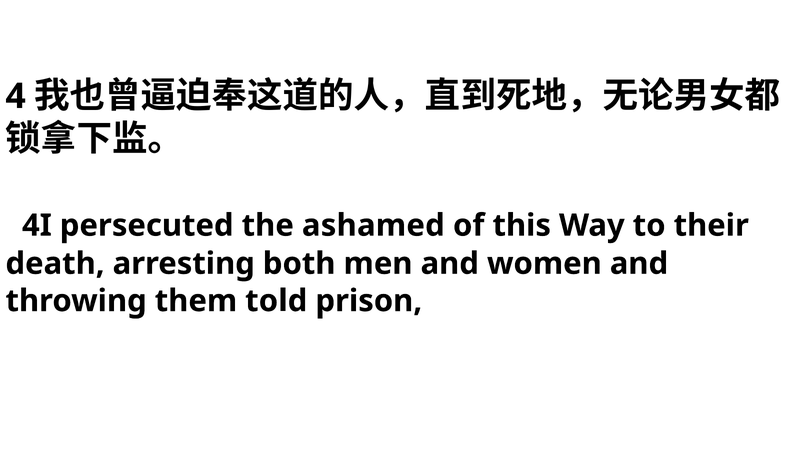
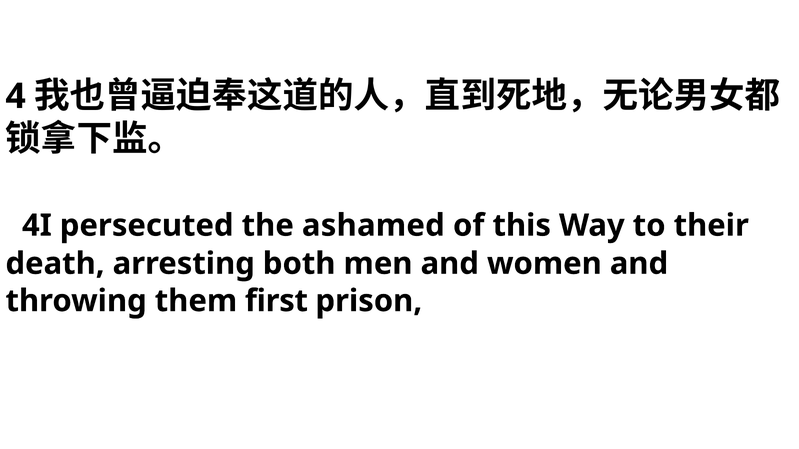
told: told -> first
